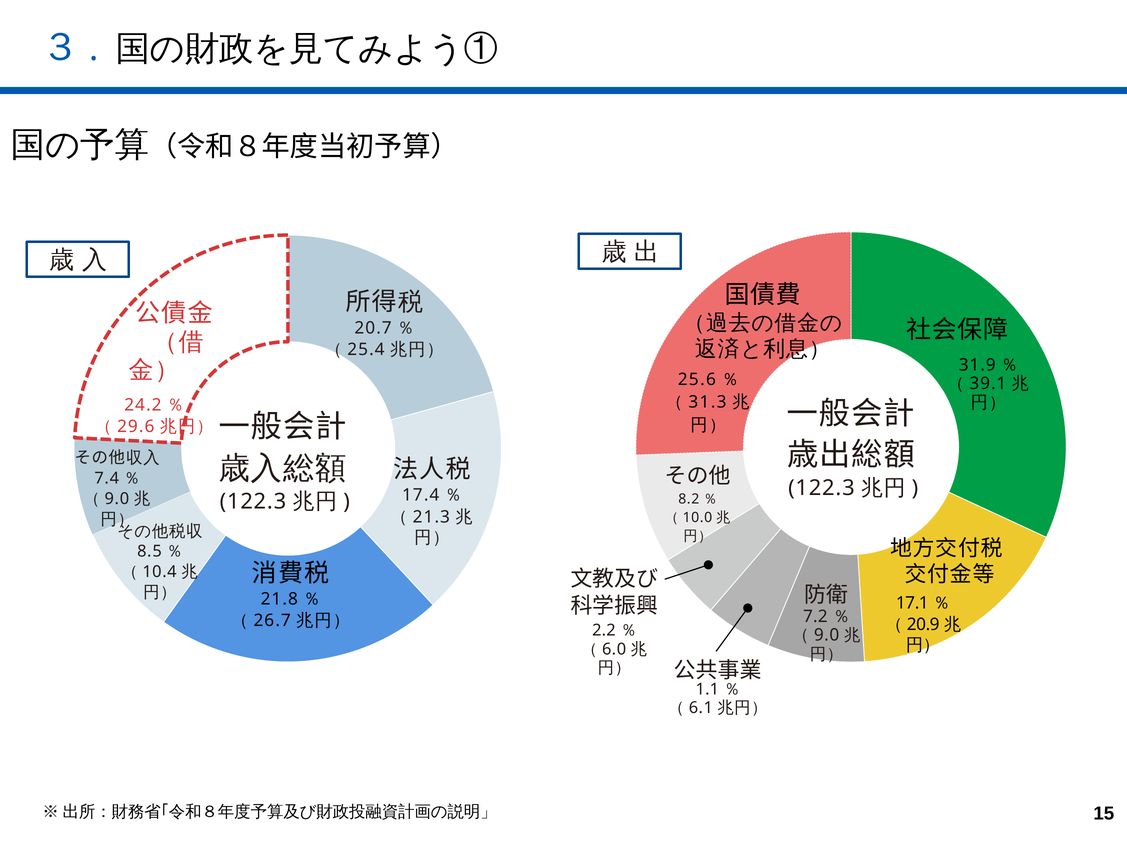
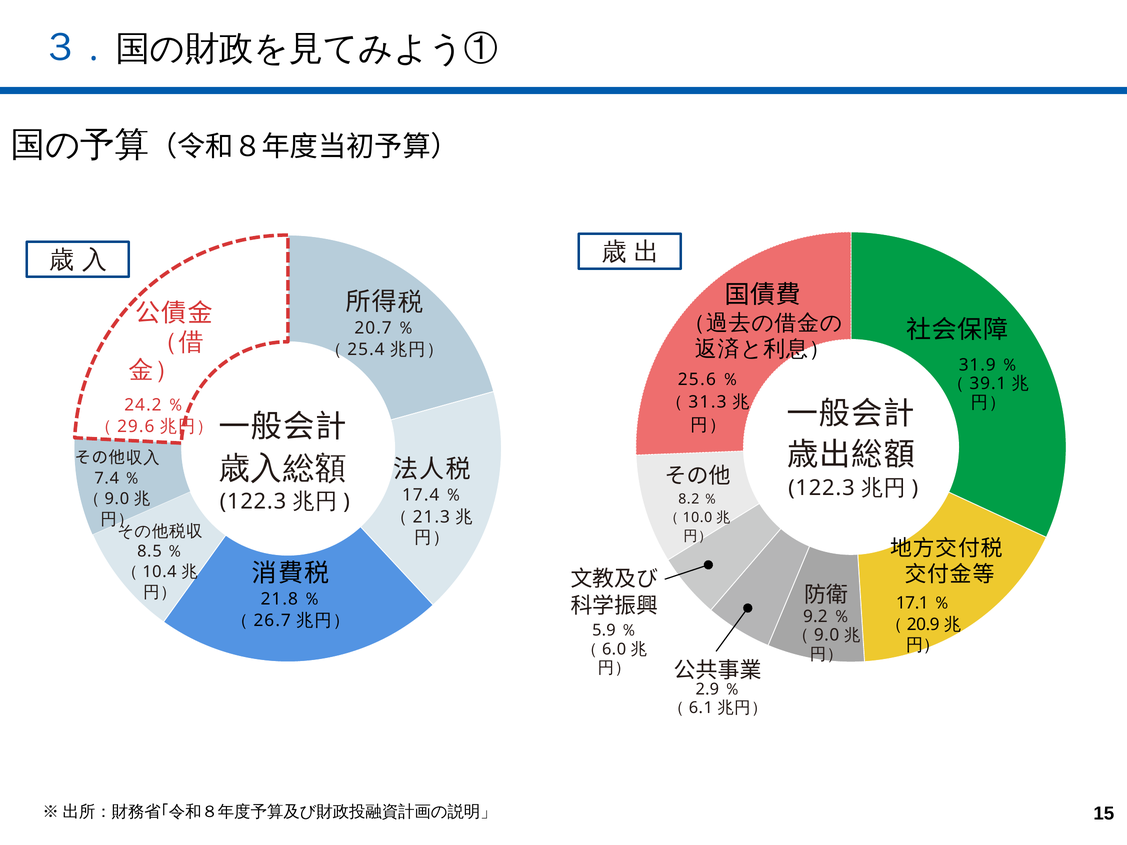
7.2: 7.2 -> 9.2
2.2: 2.2 -> 5.9
1.1: 1.1 -> 2.9
